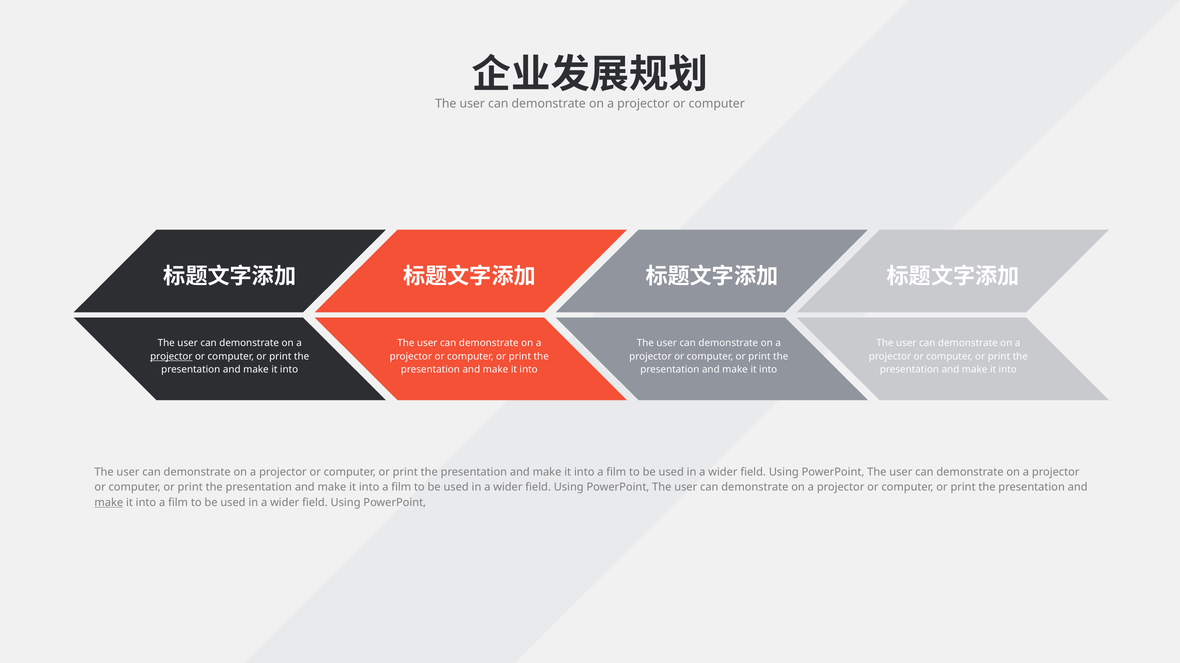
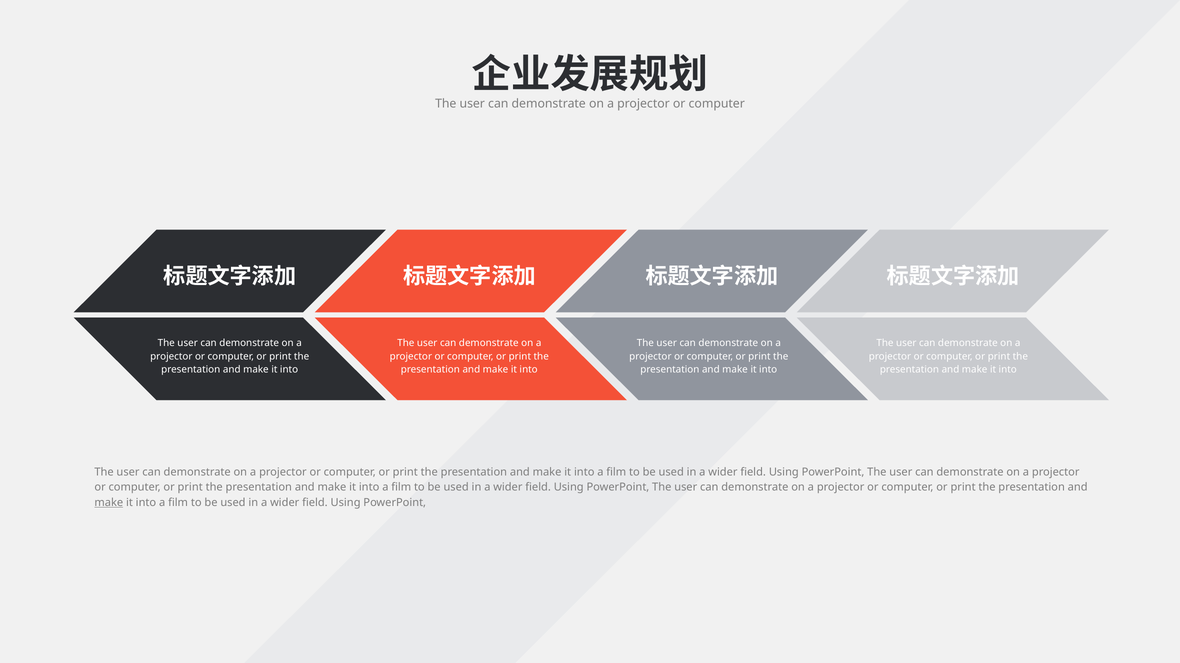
projector at (171, 357) underline: present -> none
